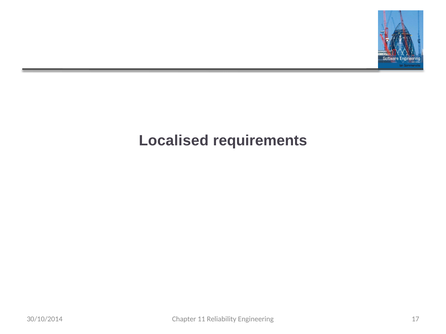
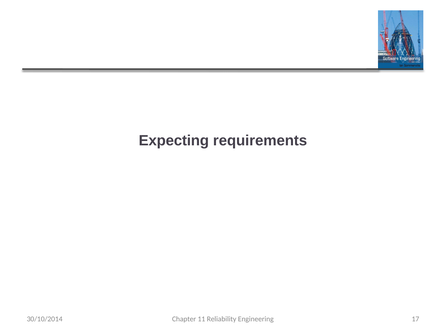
Localised: Localised -> Expecting
